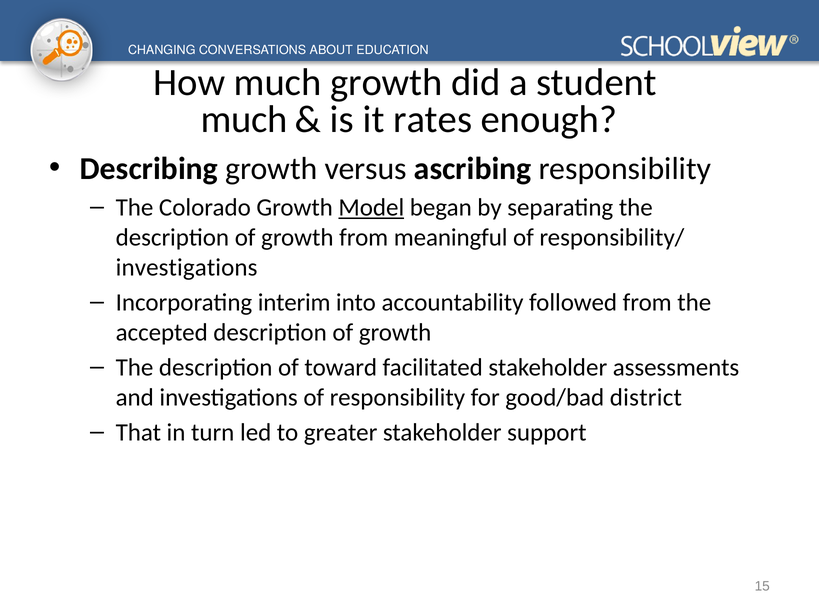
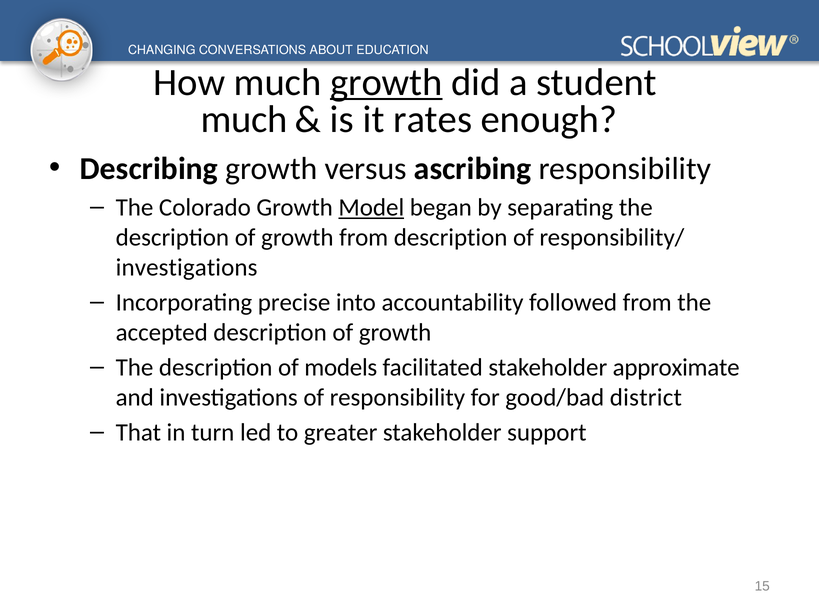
growth at (386, 82) underline: none -> present
from meaningful: meaningful -> description
interim: interim -> precise
toward: toward -> models
assessments: assessments -> approximate
